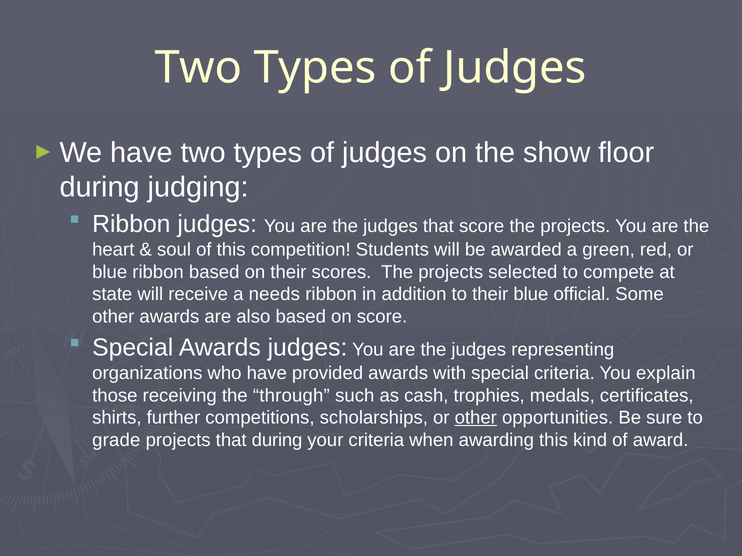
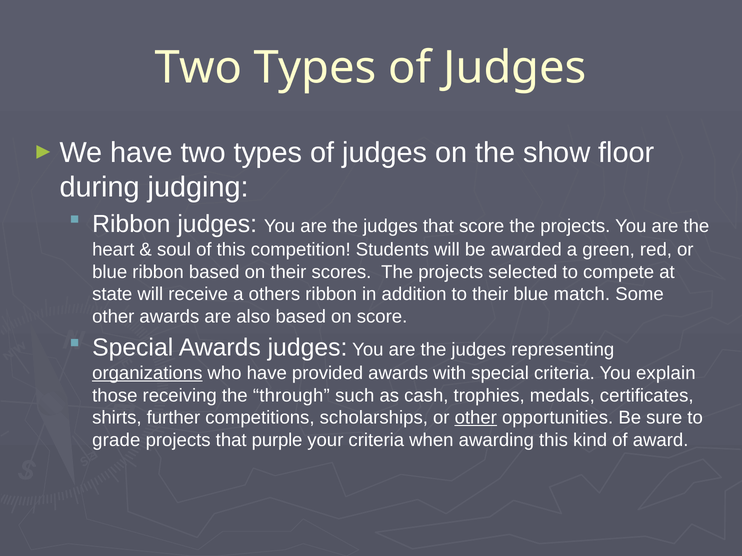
needs: needs -> others
official: official -> match
organizations underline: none -> present
that during: during -> purple
